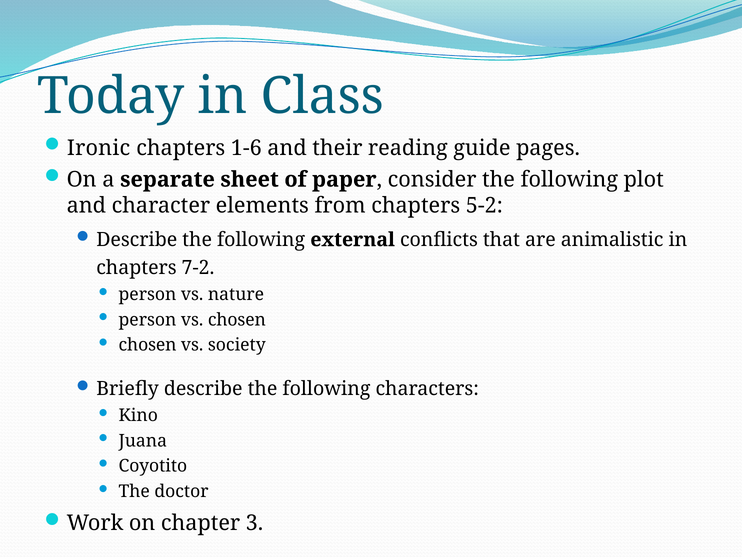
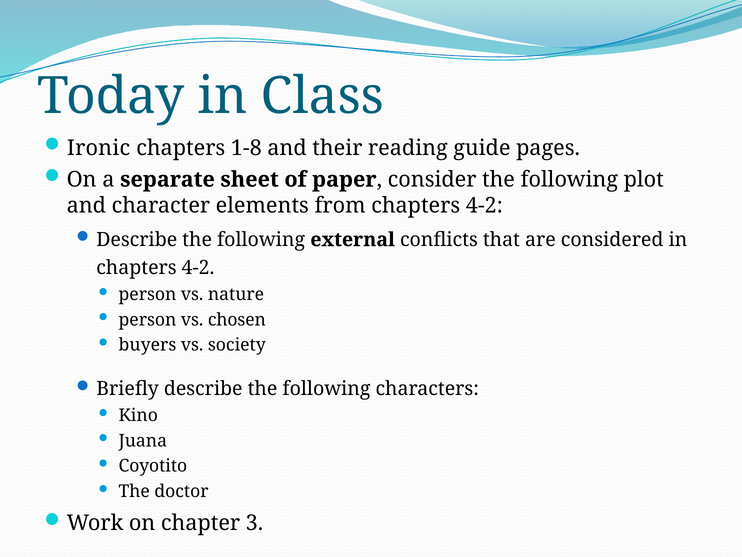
1-6: 1-6 -> 1-8
from chapters 5-2: 5-2 -> 4-2
animalistic: animalistic -> considered
7-2 at (198, 268): 7-2 -> 4-2
chosen at (148, 345): chosen -> buyers
